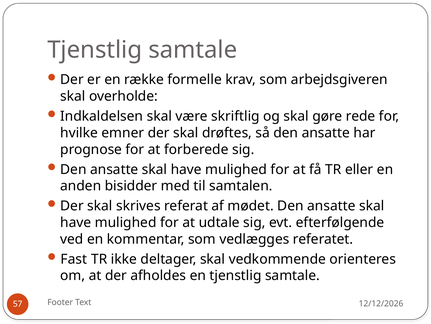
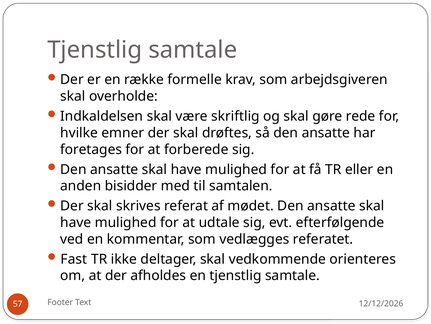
prognose: prognose -> foretages
